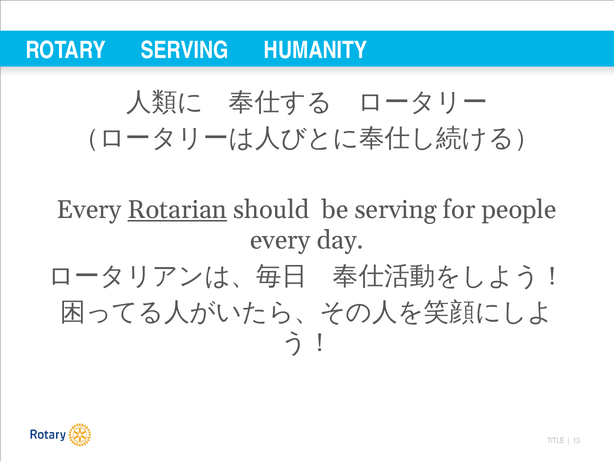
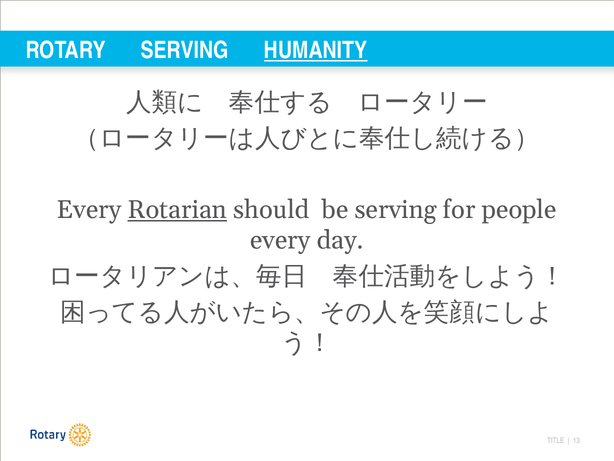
HUMANITY underline: none -> present
